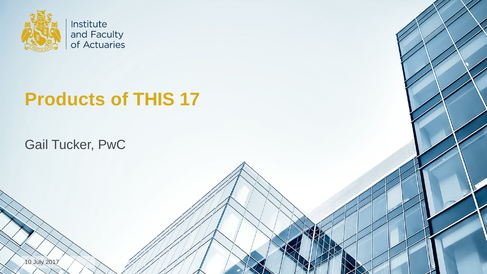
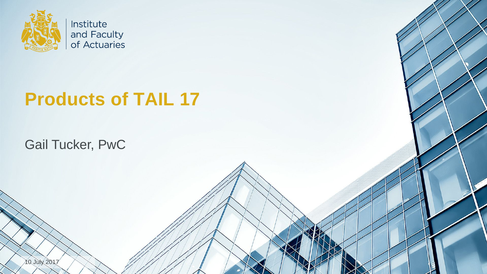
THIS: THIS -> TAIL
